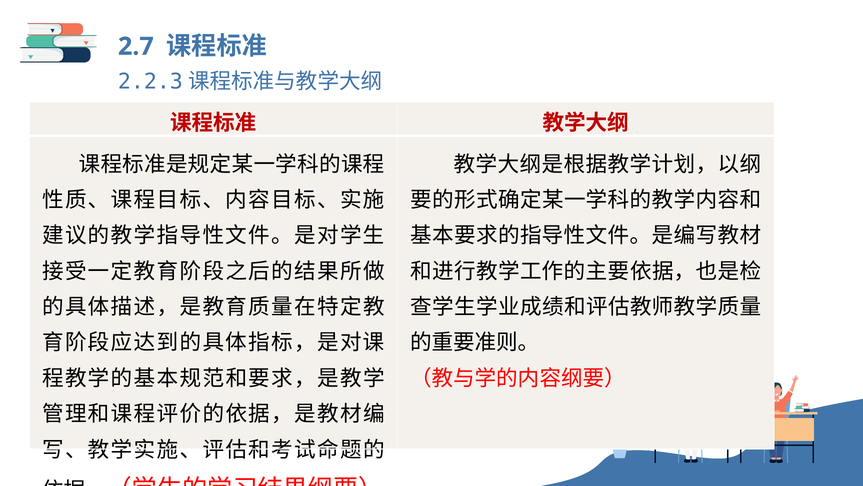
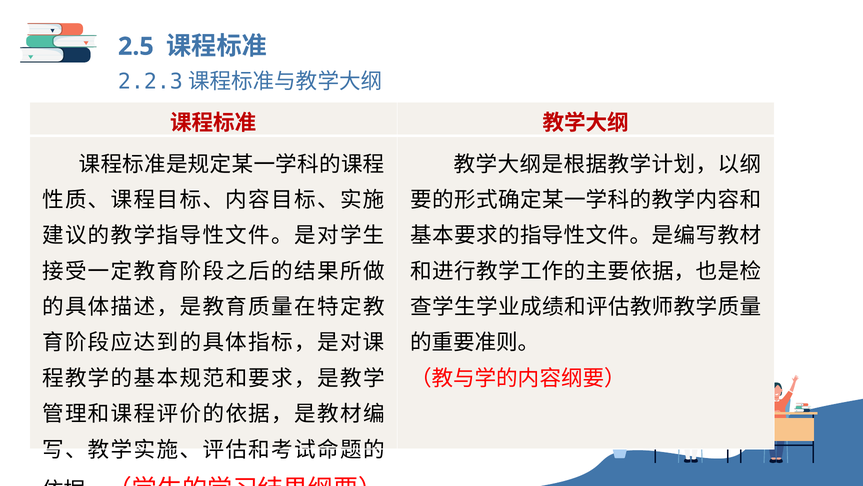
2.7: 2.7 -> 2.5
